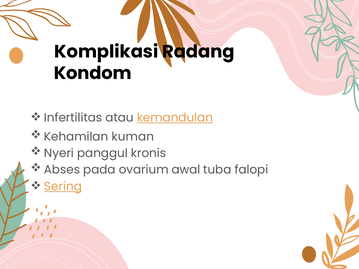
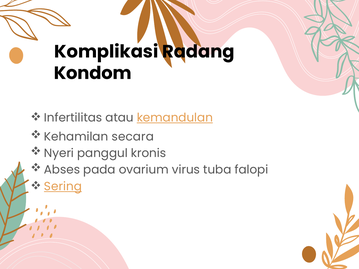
kuman: kuman -> secara
awal: awal -> virus
